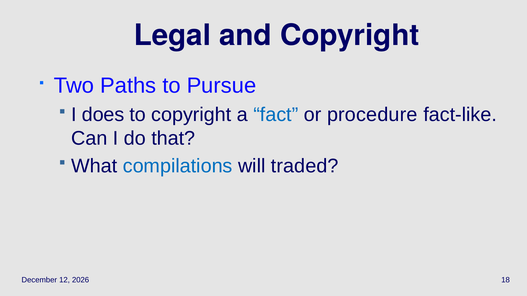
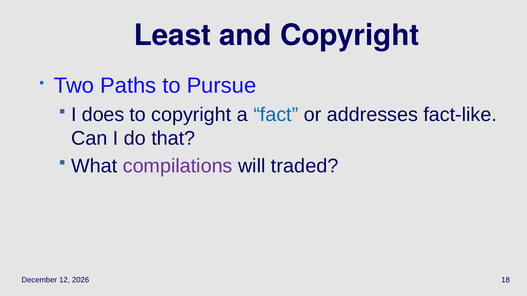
Legal: Legal -> Least
procedure: procedure -> addresses
compilations colour: blue -> purple
